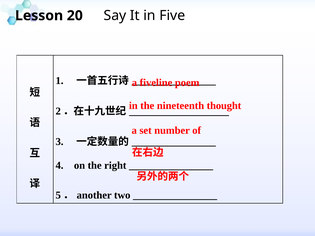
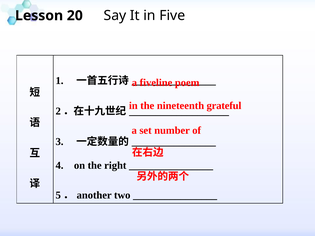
thought: thought -> grateful
